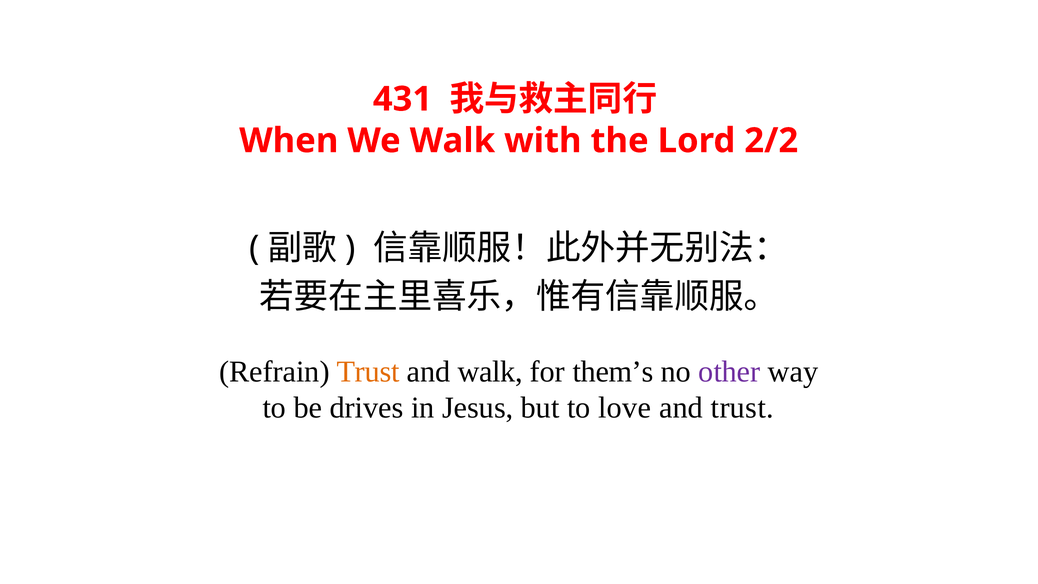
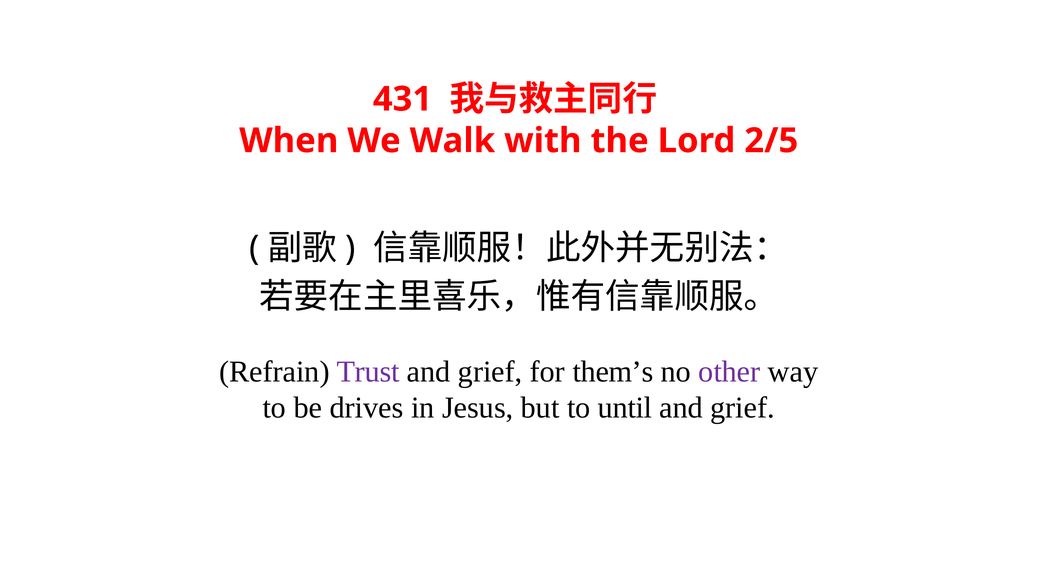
2/2: 2/2 -> 2/5
Trust at (368, 371) colour: orange -> purple
walk at (490, 371): walk -> grief
love: love -> until
trust at (742, 408): trust -> grief
